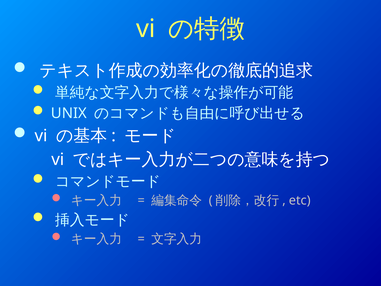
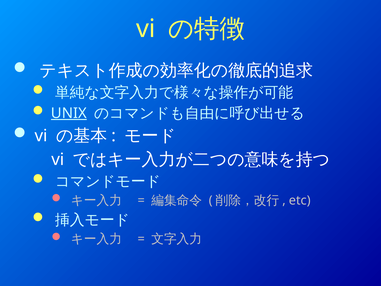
UNIX underline: none -> present
